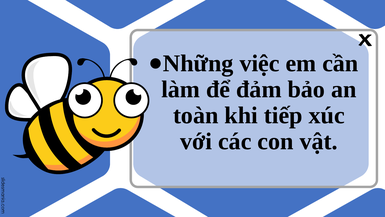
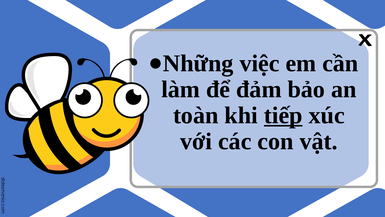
tiếp underline: none -> present
